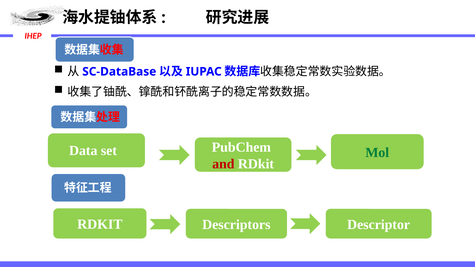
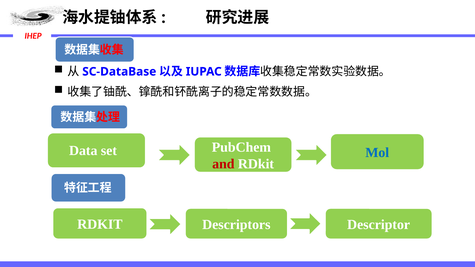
Mol colour: green -> blue
